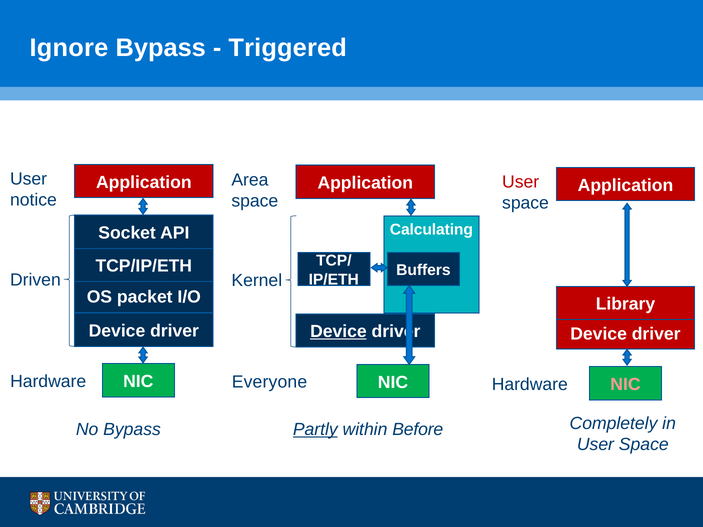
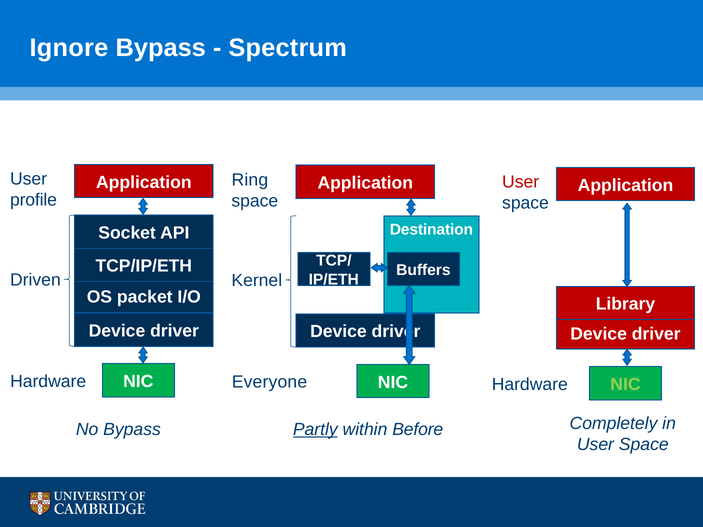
Triggered: Triggered -> Spectrum
Area: Area -> Ring
notice: notice -> profile
Calculating: Calculating -> Destination
Device at (338, 332) underline: present -> none
NIC at (625, 385) colour: pink -> light green
